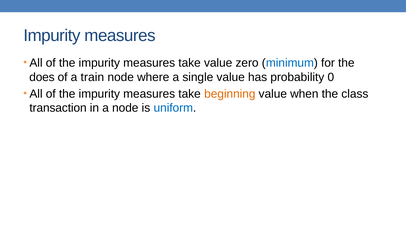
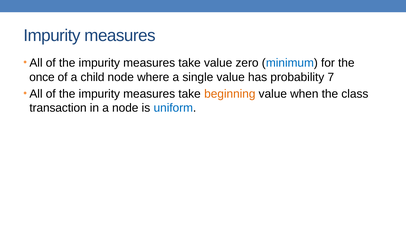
does: does -> once
train: train -> child
0: 0 -> 7
